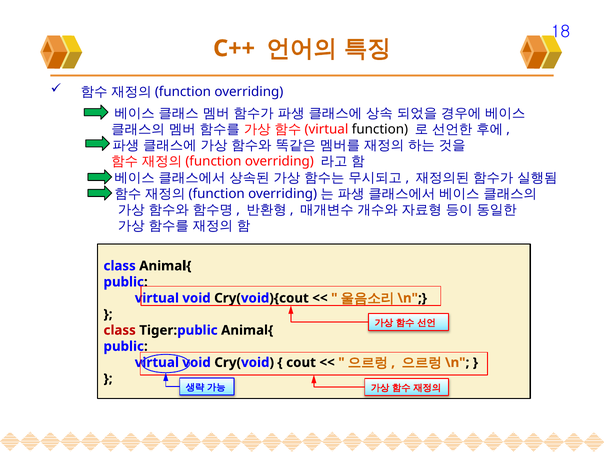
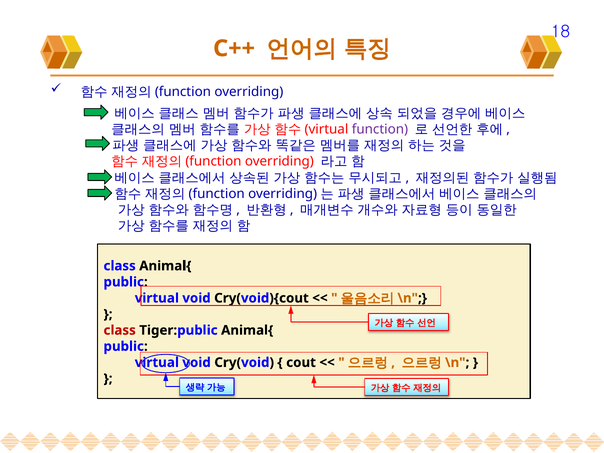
function colour: black -> purple
